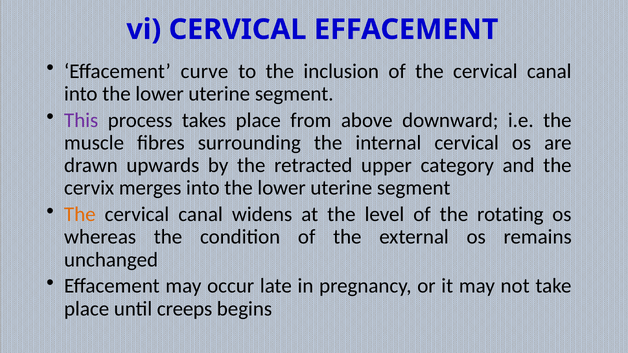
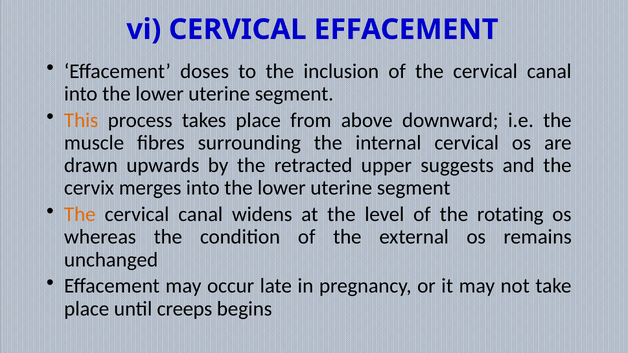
curve: curve -> doses
This colour: purple -> orange
category: category -> suggests
